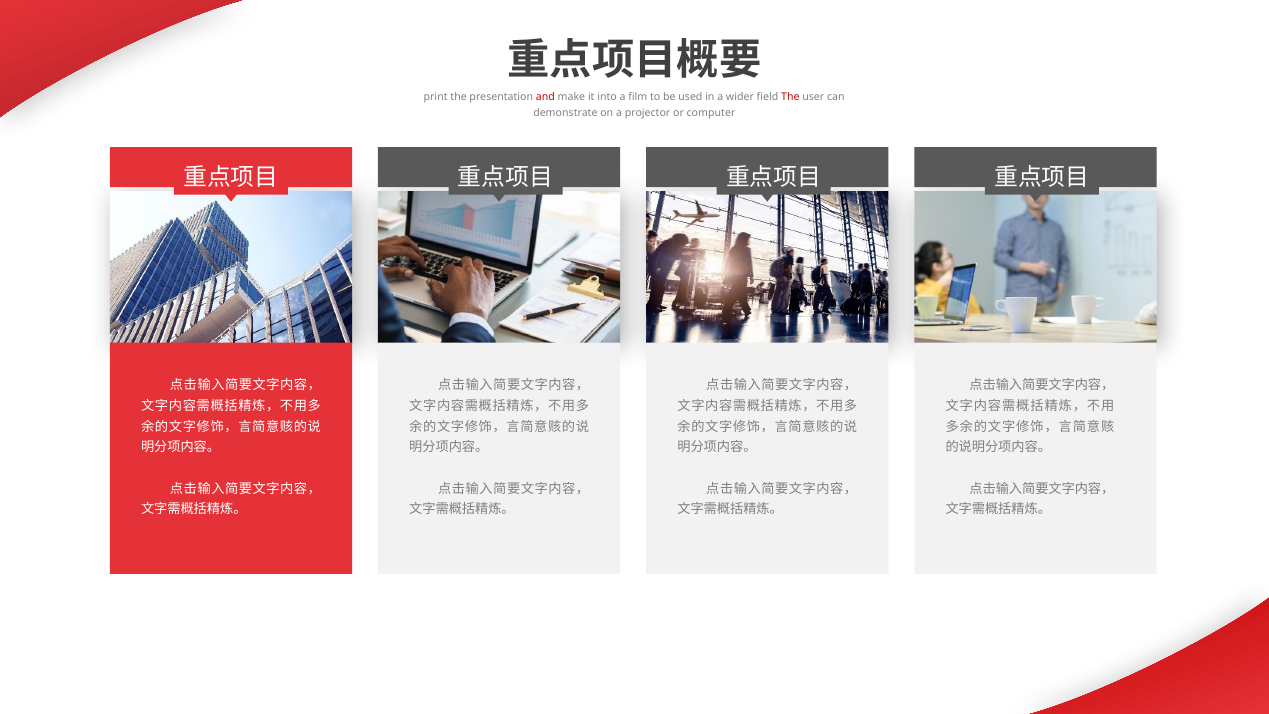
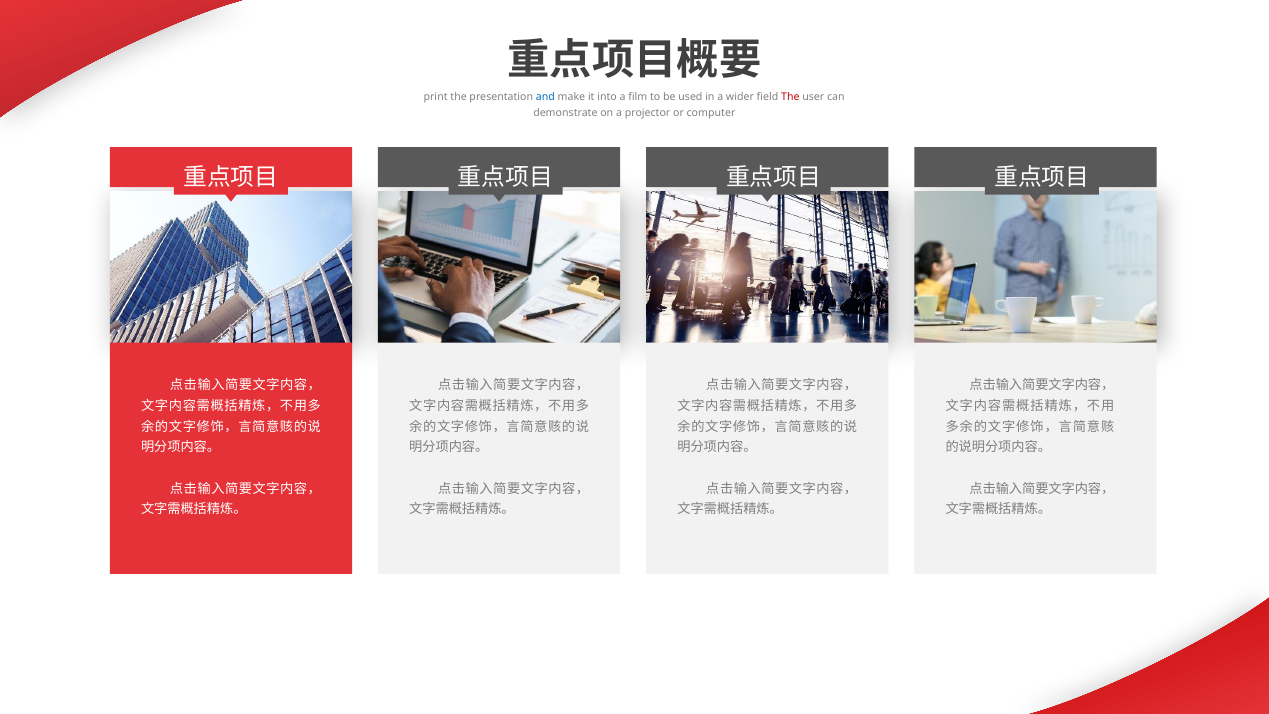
and colour: red -> blue
